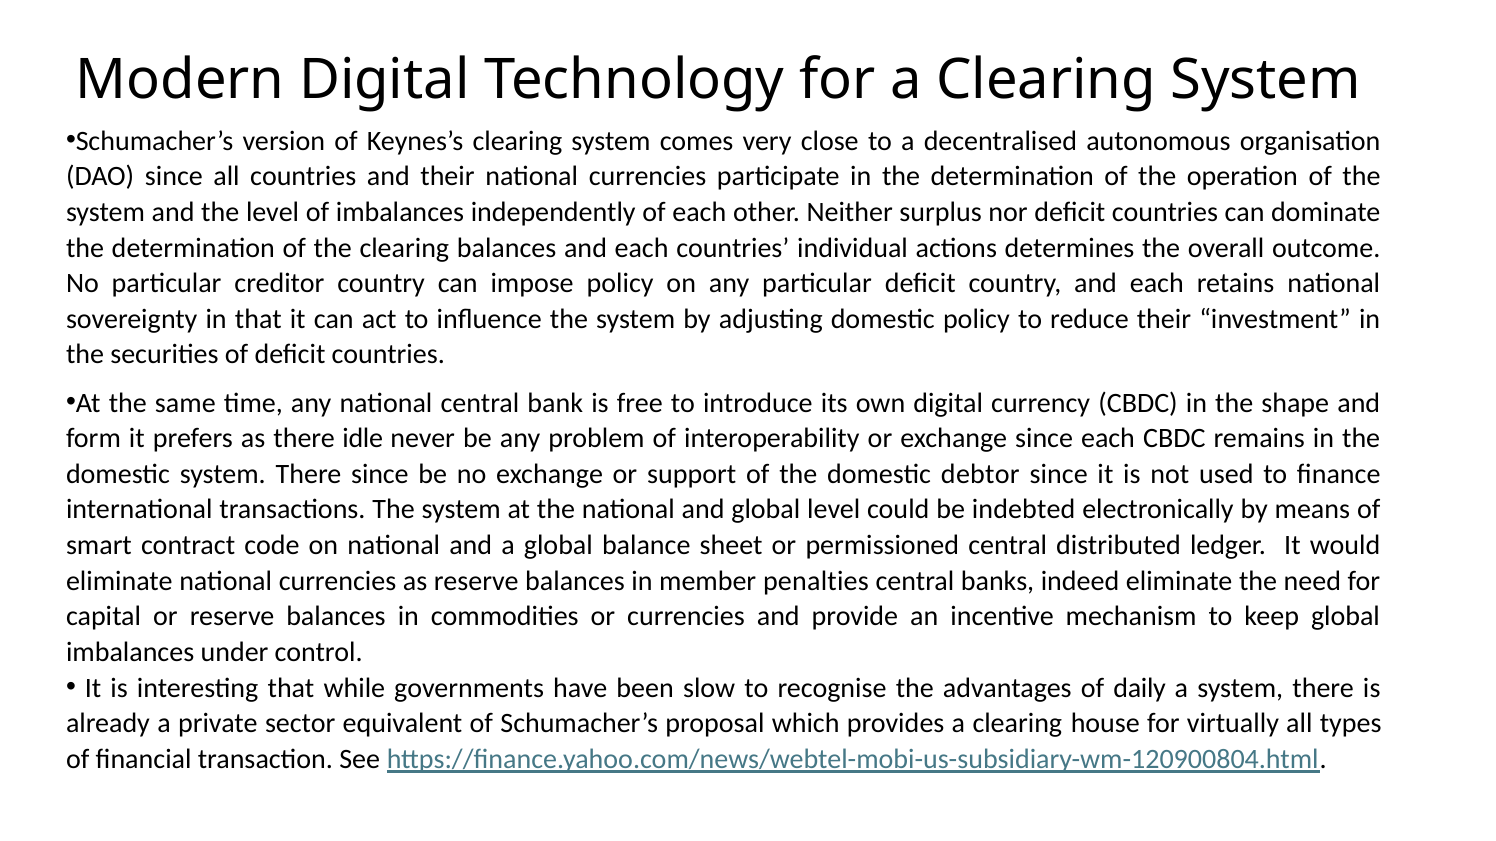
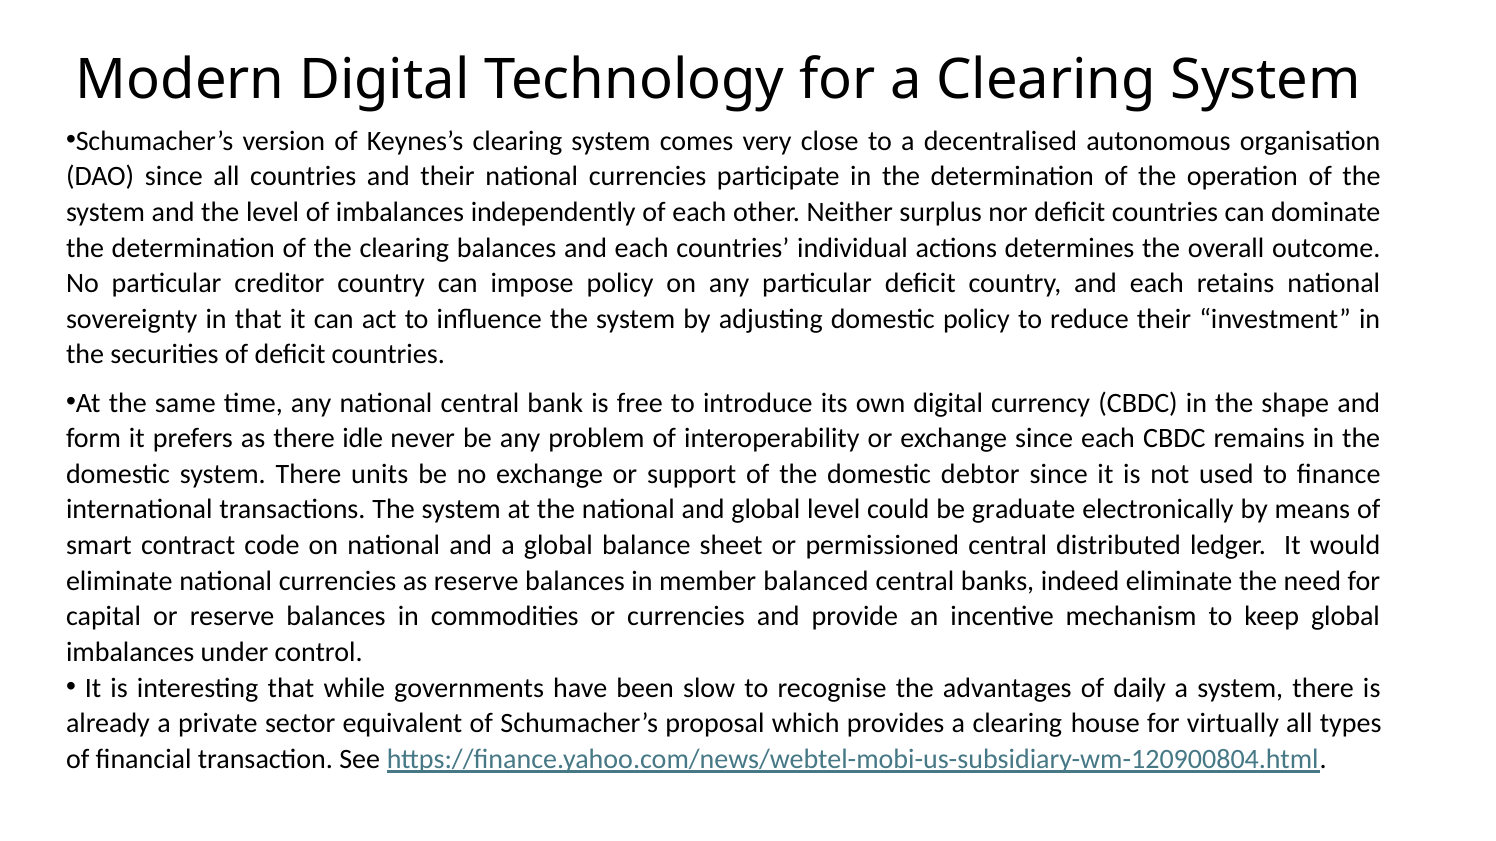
There since: since -> units
indebted: indebted -> graduate
penalties: penalties -> balanced
